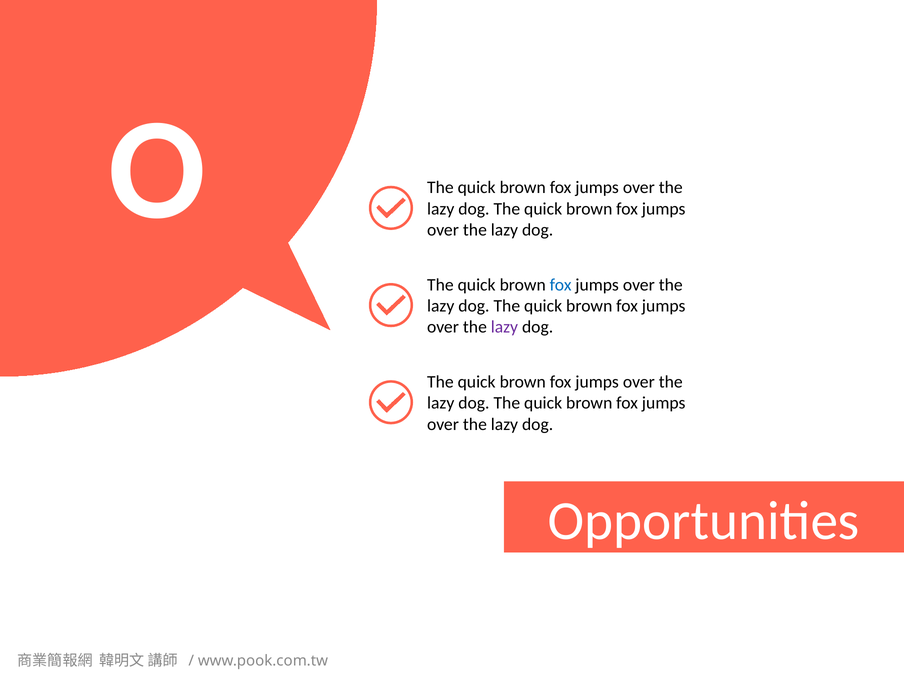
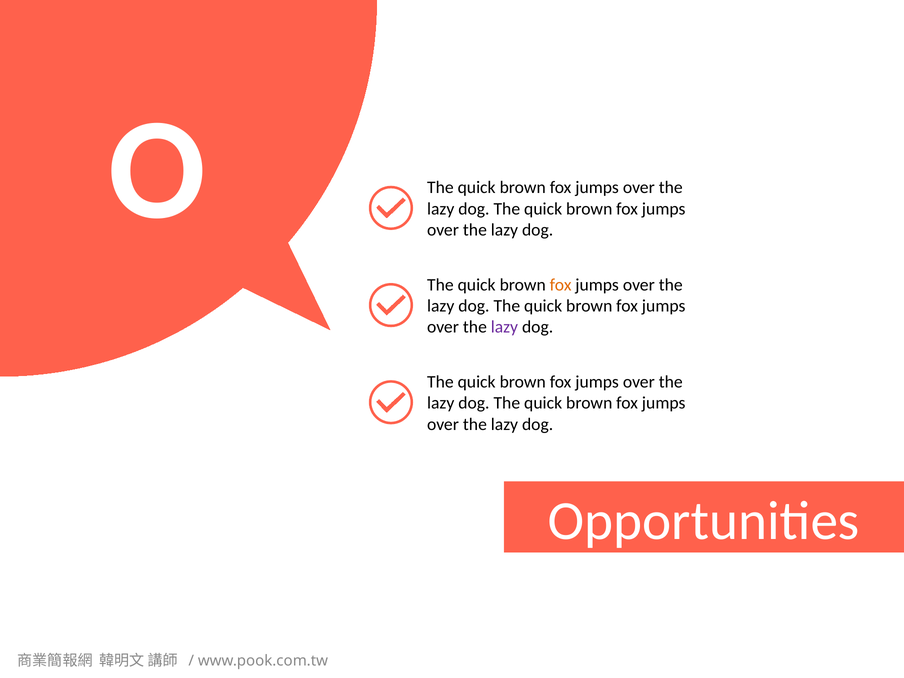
fox at (561, 285) colour: blue -> orange
